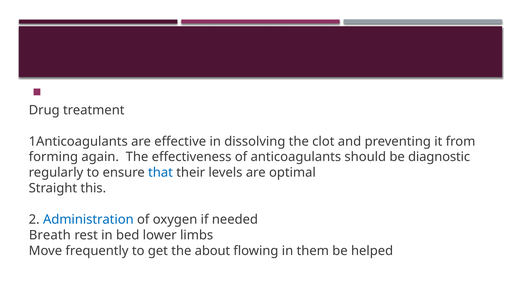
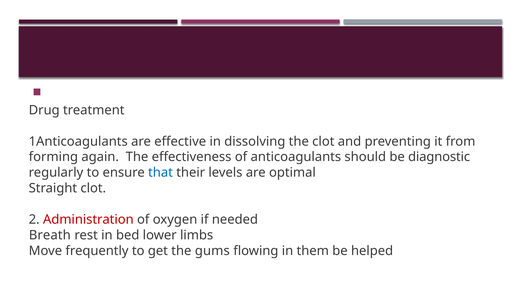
Straight this: this -> clot
Administration colour: blue -> red
about: about -> gums
